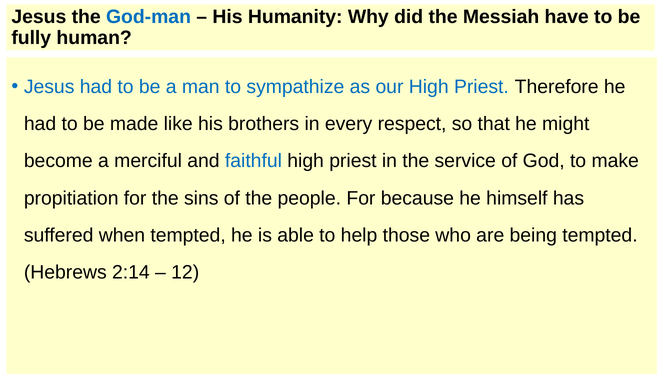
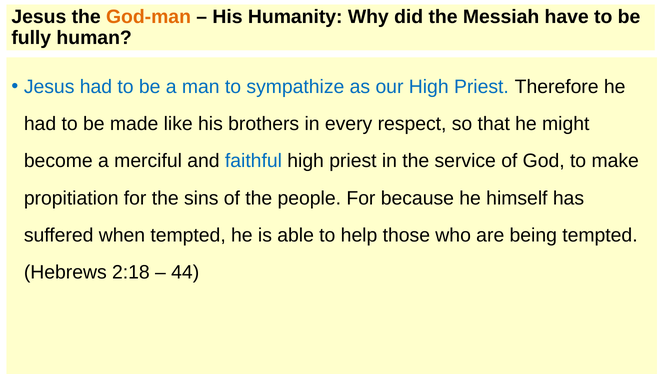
God-man colour: blue -> orange
2:14: 2:14 -> 2:18
12: 12 -> 44
